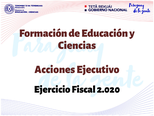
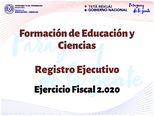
Acciones: Acciones -> Registro
